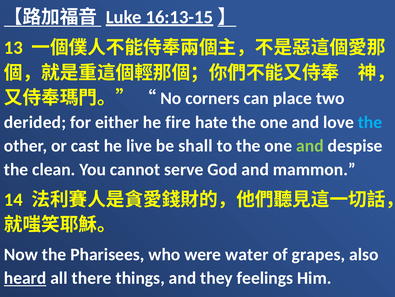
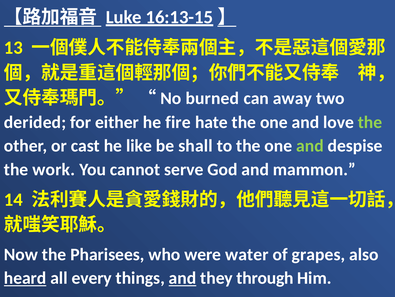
corners: corners -> burned
place: place -> away
the at (370, 122) colour: light blue -> light green
live: live -> like
clean: clean -> work
there: there -> every
and at (182, 277) underline: none -> present
feelings: feelings -> through
